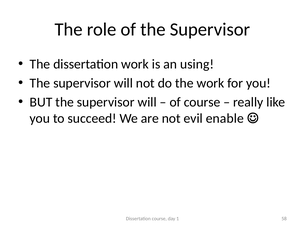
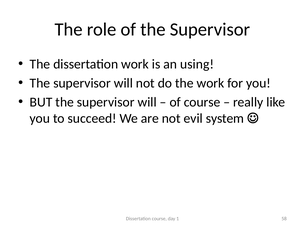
enable: enable -> system
